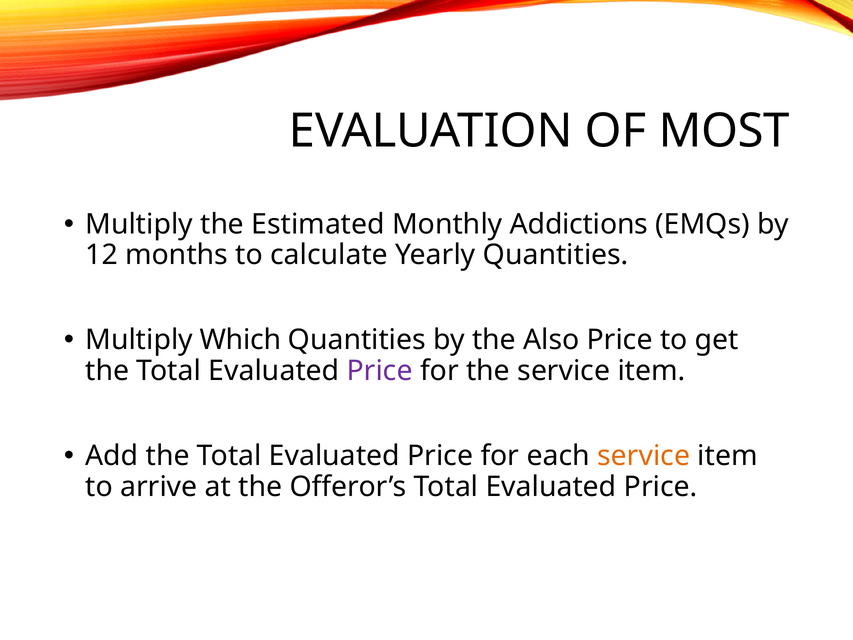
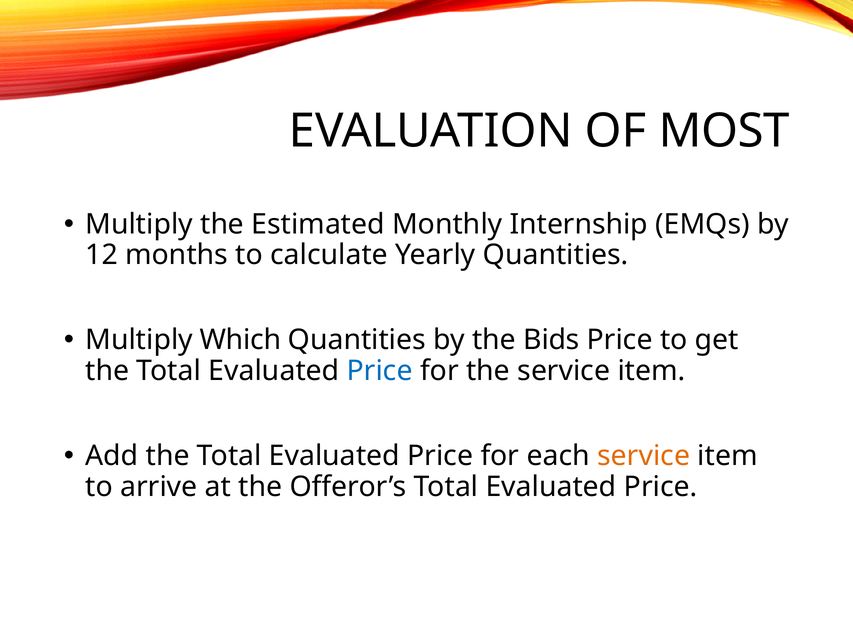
Addictions: Addictions -> Internship
Also: Also -> Bids
Price at (380, 371) colour: purple -> blue
